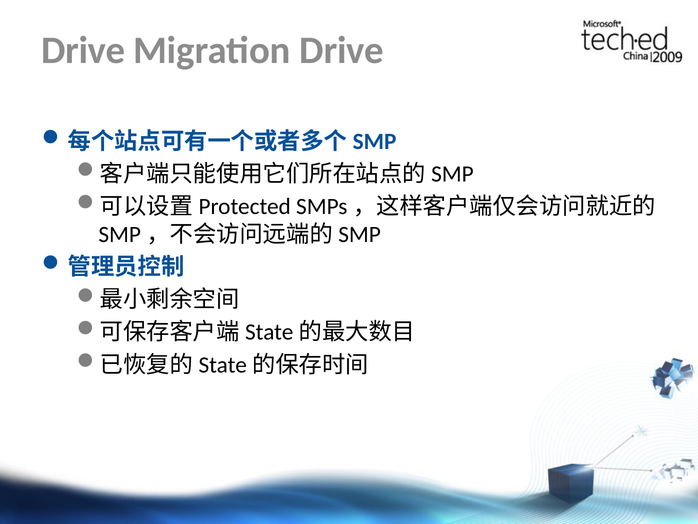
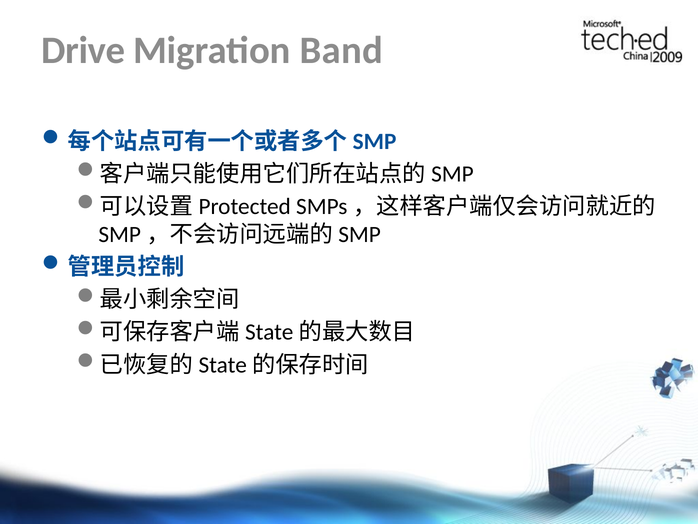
Migration Drive: Drive -> Band
